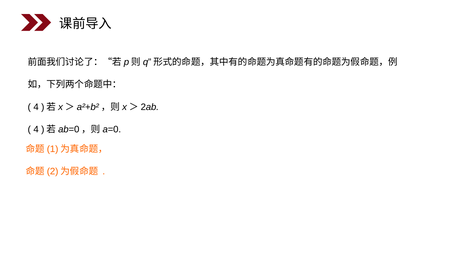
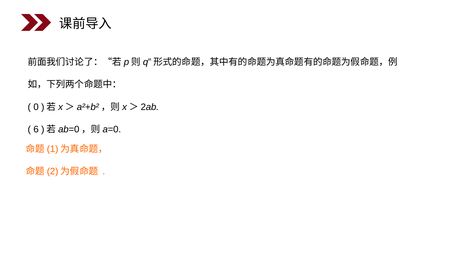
4 at (36, 107): 4 -> 0
4 at (36, 130): 4 -> 6
